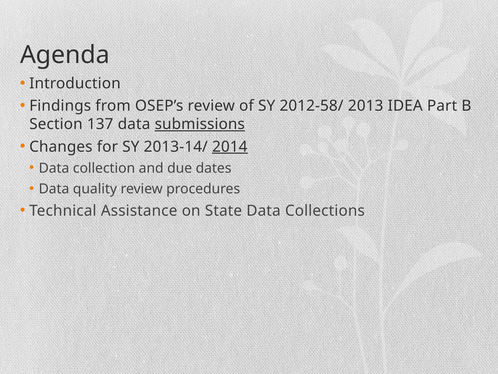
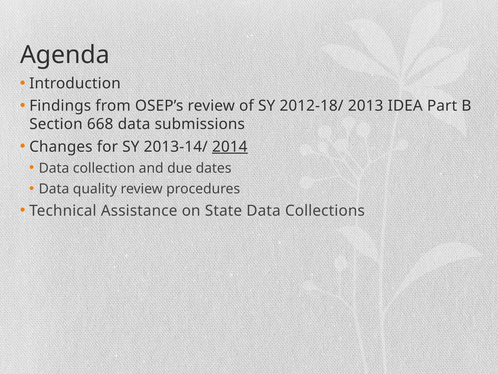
2012-58/: 2012-58/ -> 2012-18/
137: 137 -> 668
submissions underline: present -> none
